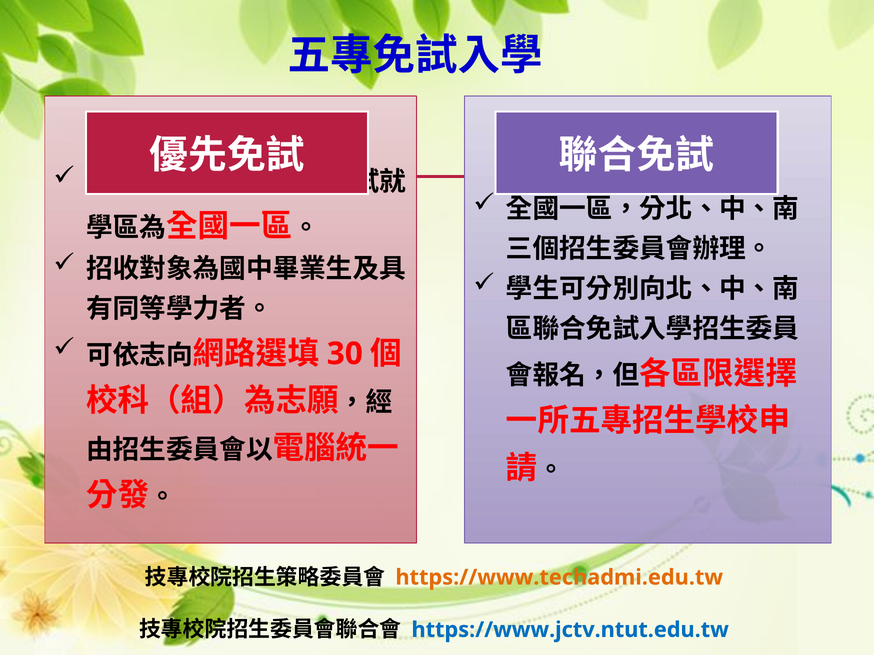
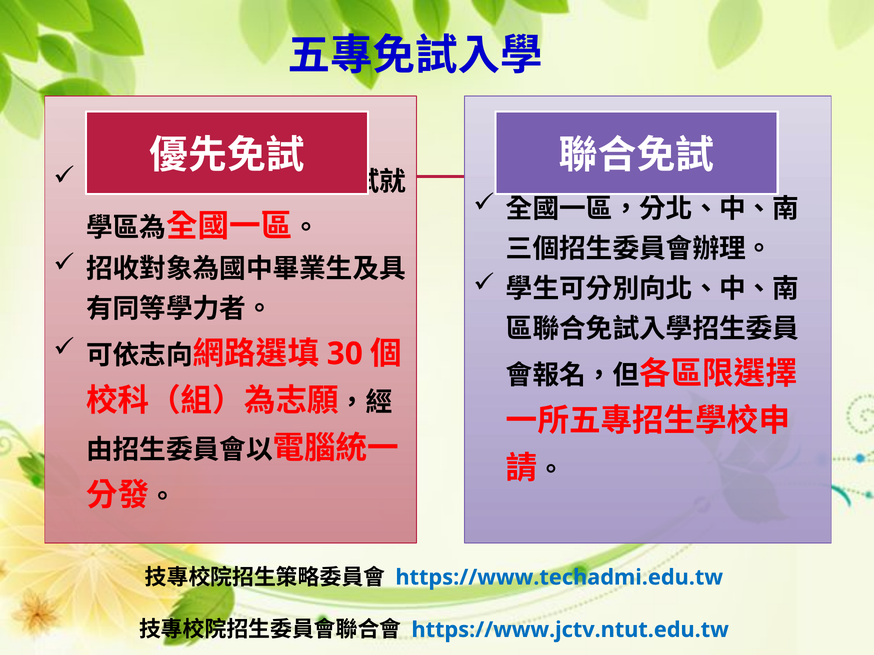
https://www.techadmi.edu.tw colour: orange -> blue
